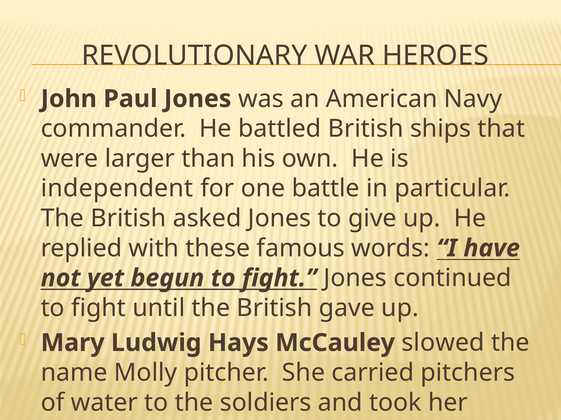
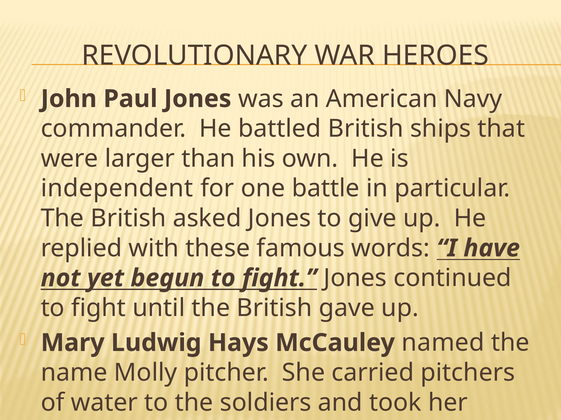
slowed: slowed -> named
